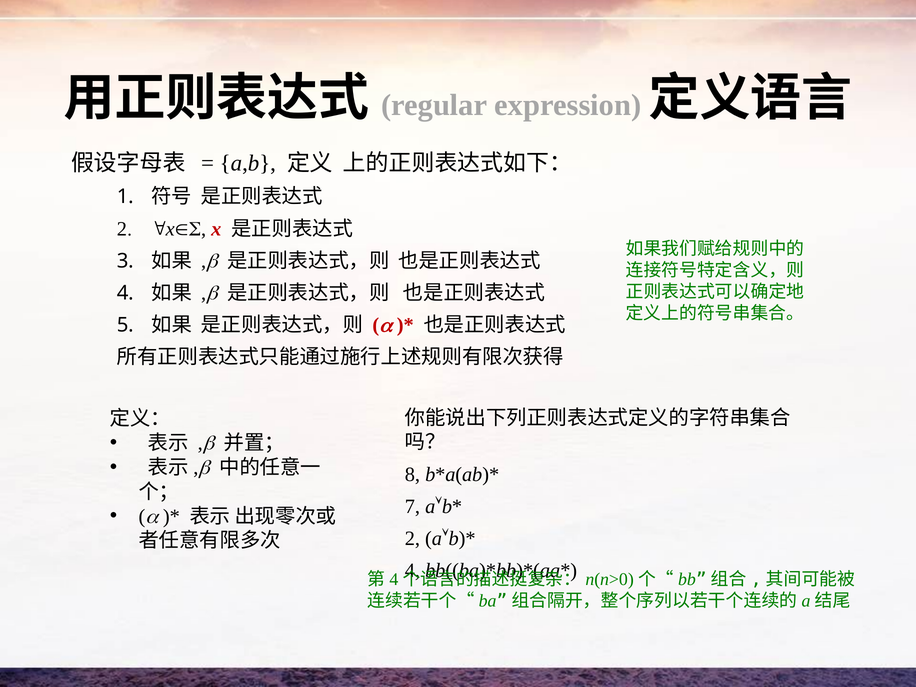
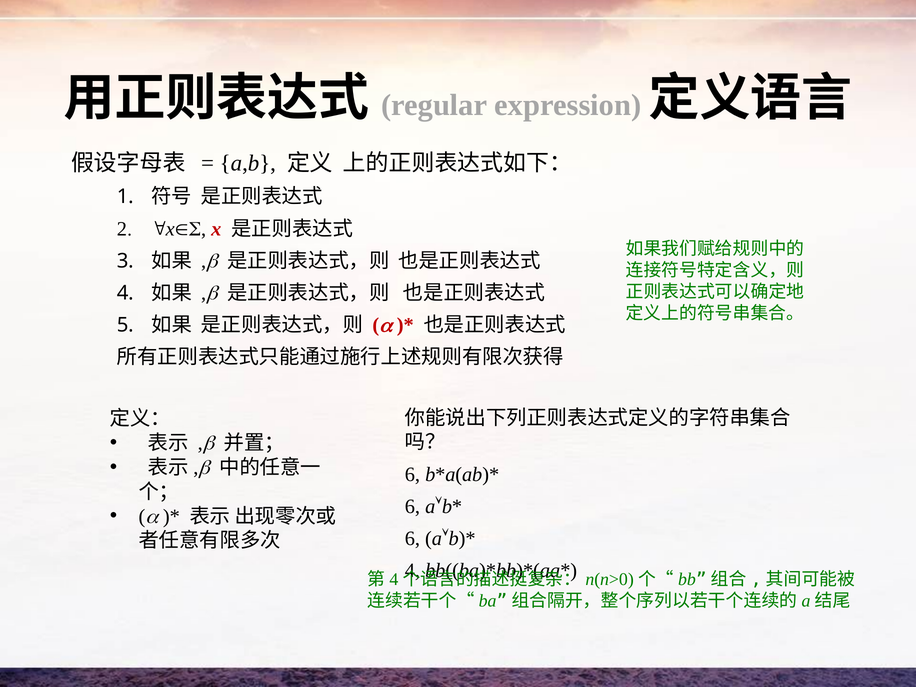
8 at (412, 474): 8 -> 6
7 at (412, 506): 7 -> 6
2 at (412, 538): 2 -> 6
